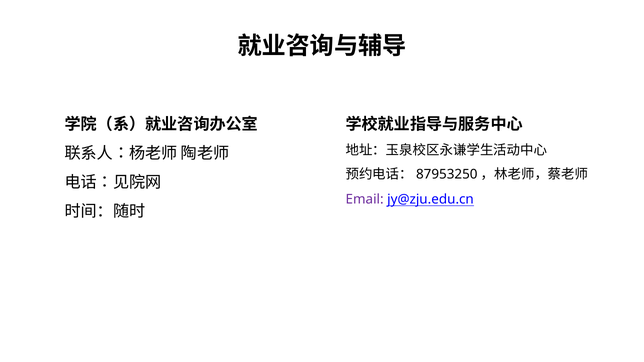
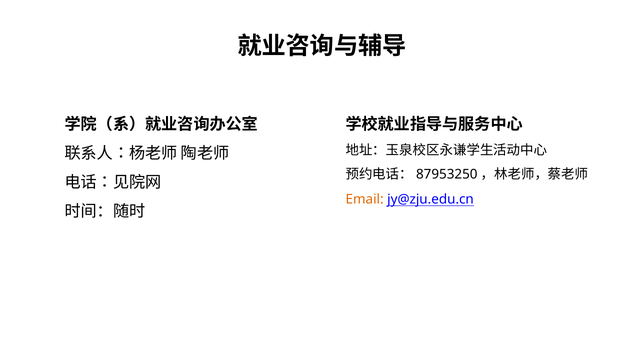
Email colour: purple -> orange
